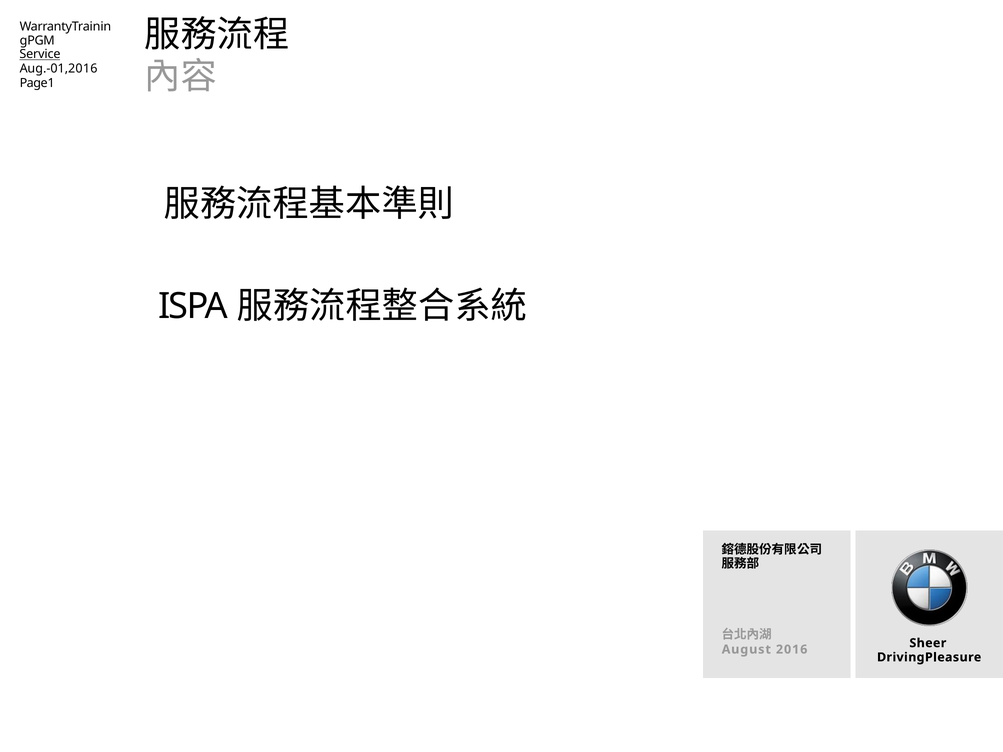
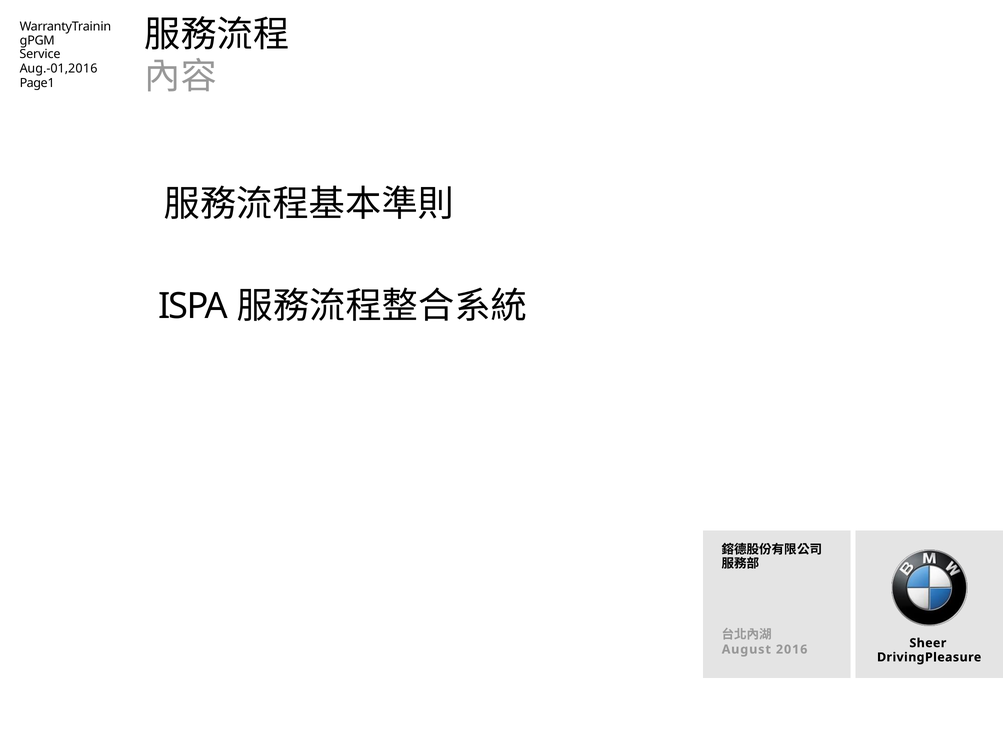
Service underline: present -> none
